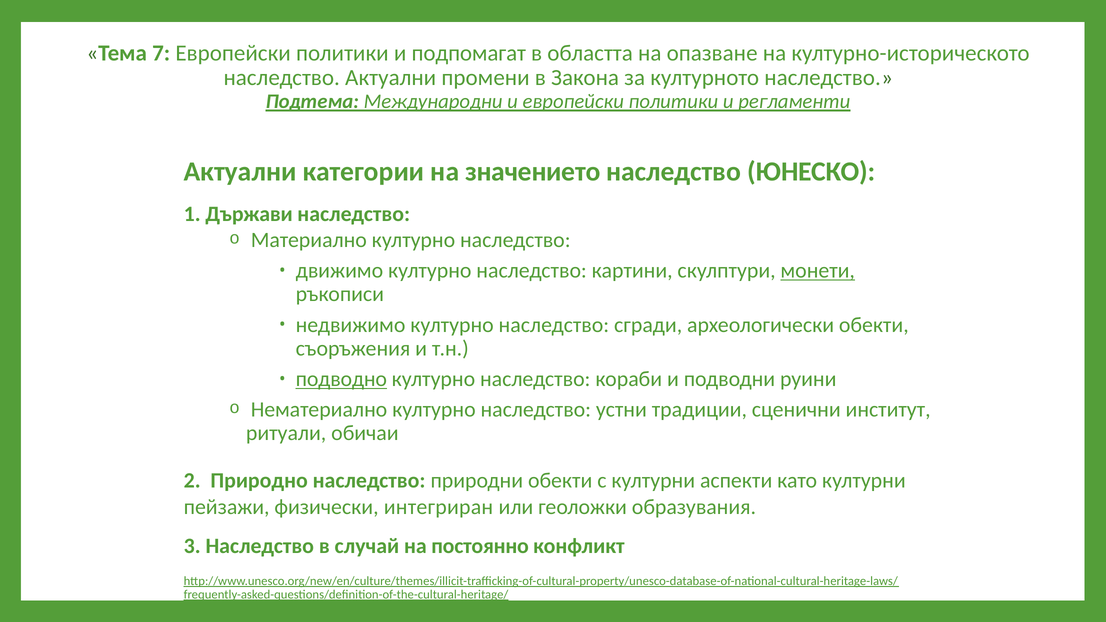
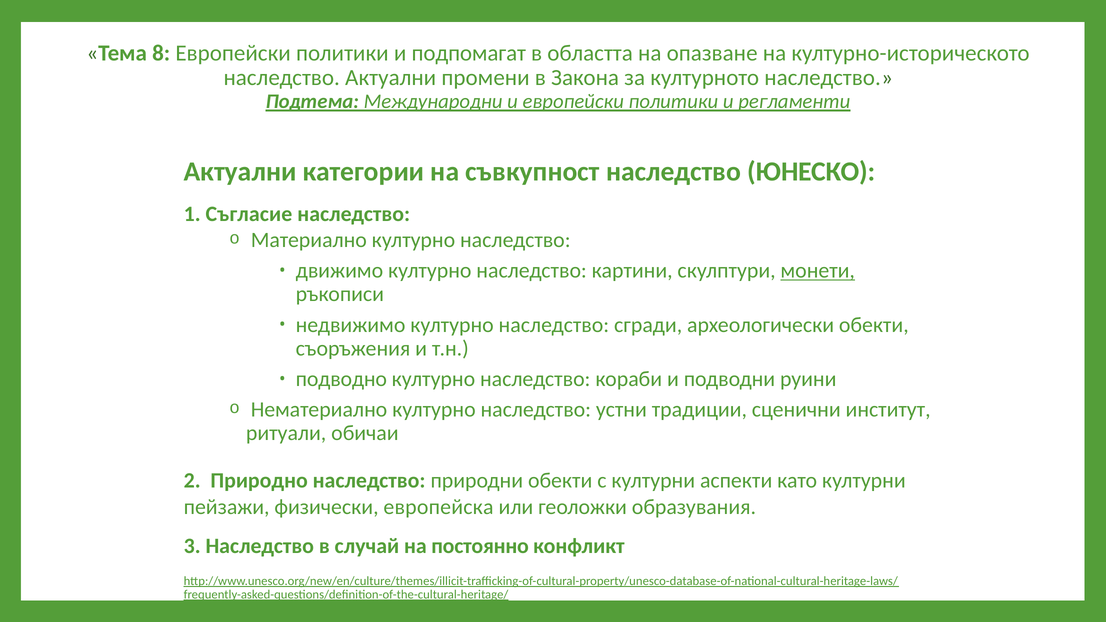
7: 7 -> 8
значението: значението -> съвкупност
Държави: Държави -> Съгласие
подводно underline: present -> none
интегриран: интегриран -> европейска
